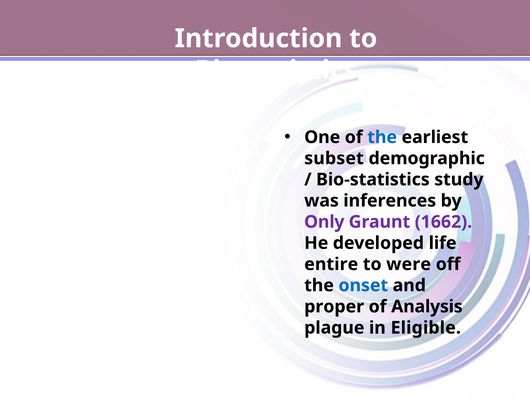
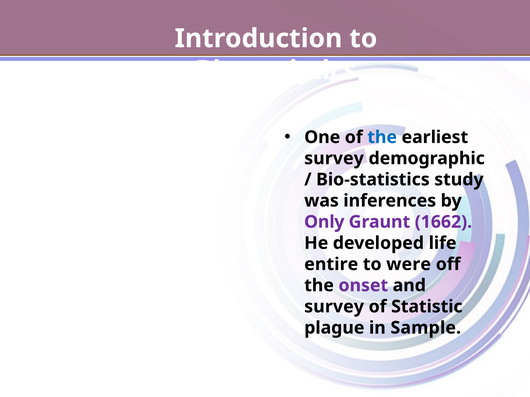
subset at (334, 159): subset -> survey
onset colour: blue -> purple
proper at (334, 307): proper -> survey
Analysis: Analysis -> Statistic
Eligible: Eligible -> Sample
